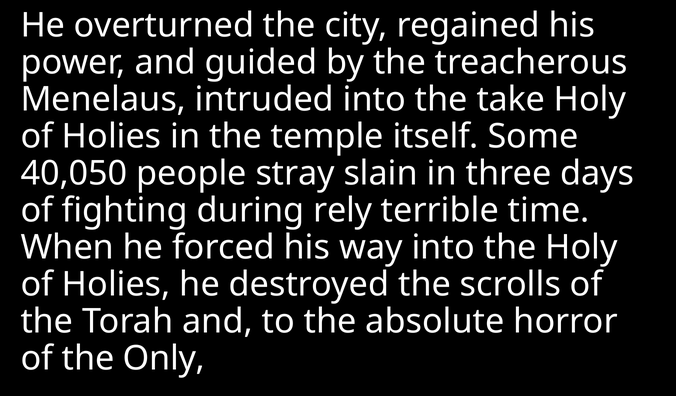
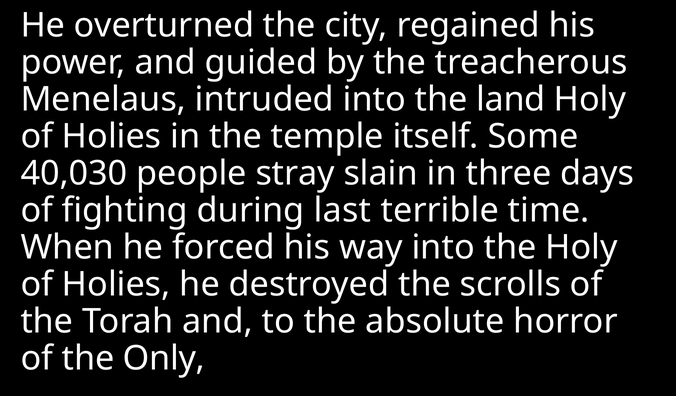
take: take -> land
40,050: 40,050 -> 40,030
rely: rely -> last
